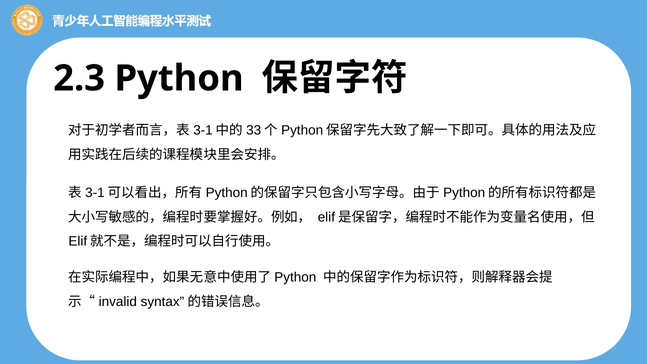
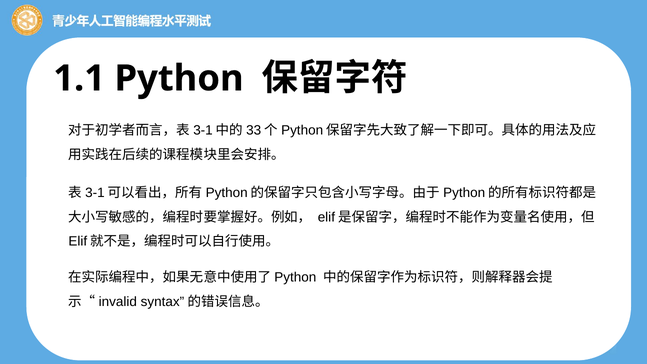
2.3: 2.3 -> 1.1
